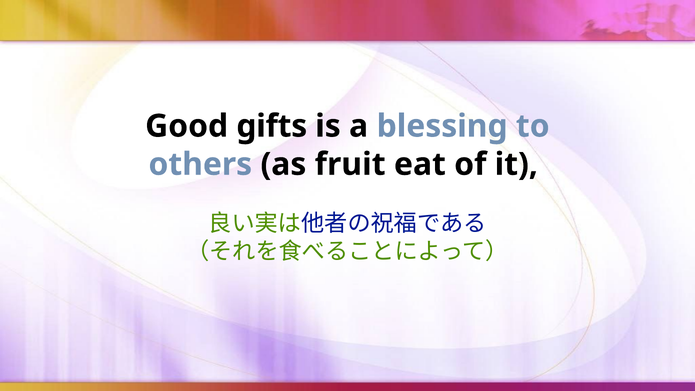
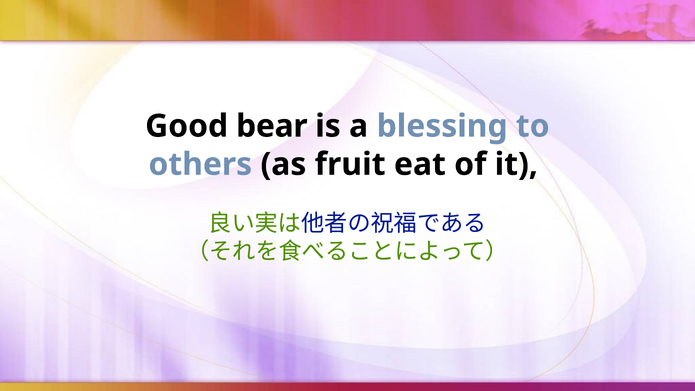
gifts: gifts -> bear
